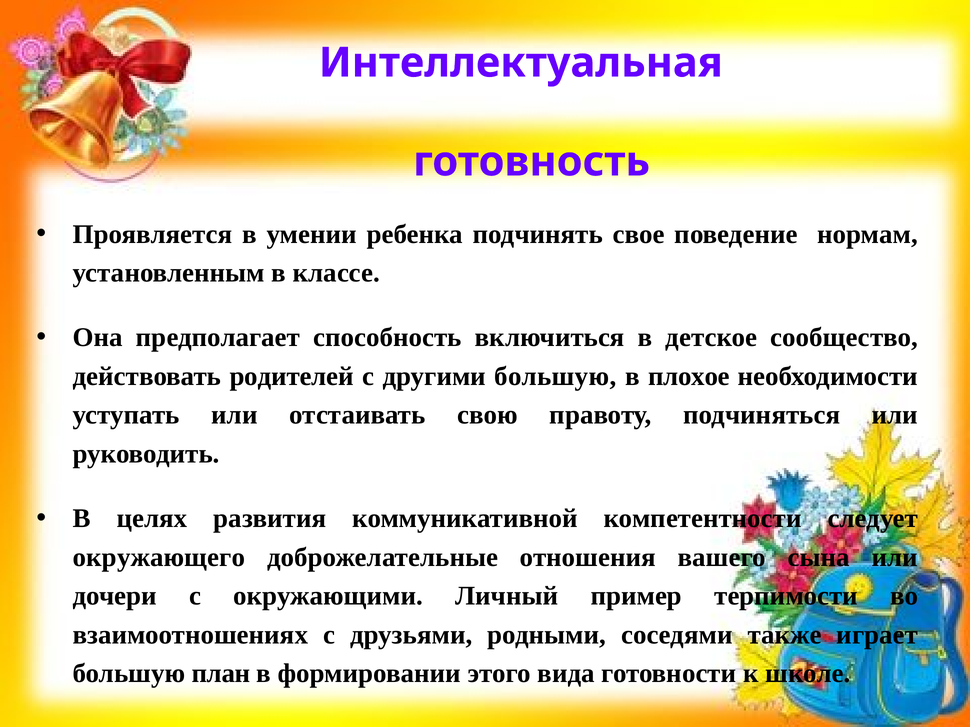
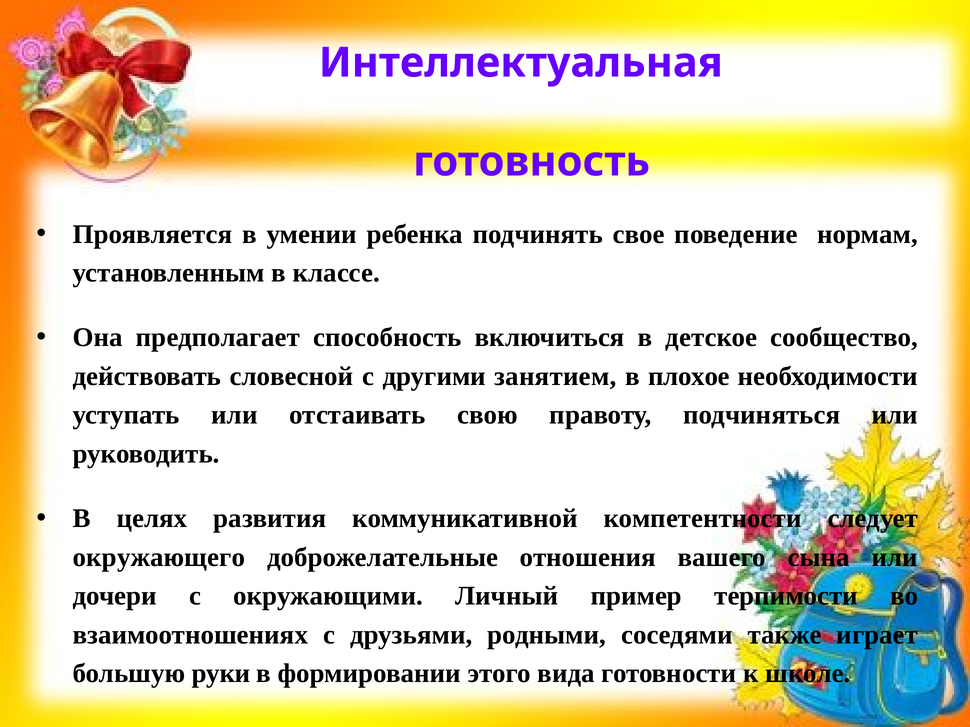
родителей: родителей -> словесной
другими большую: большую -> занятием
план: план -> руки
